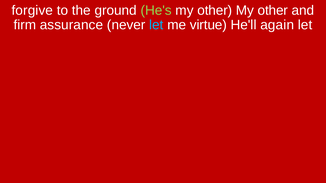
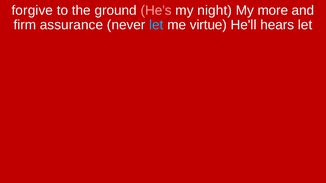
He's colour: light green -> pink
other at (215, 10): other -> night
other at (273, 10): other -> more
again: again -> hears
